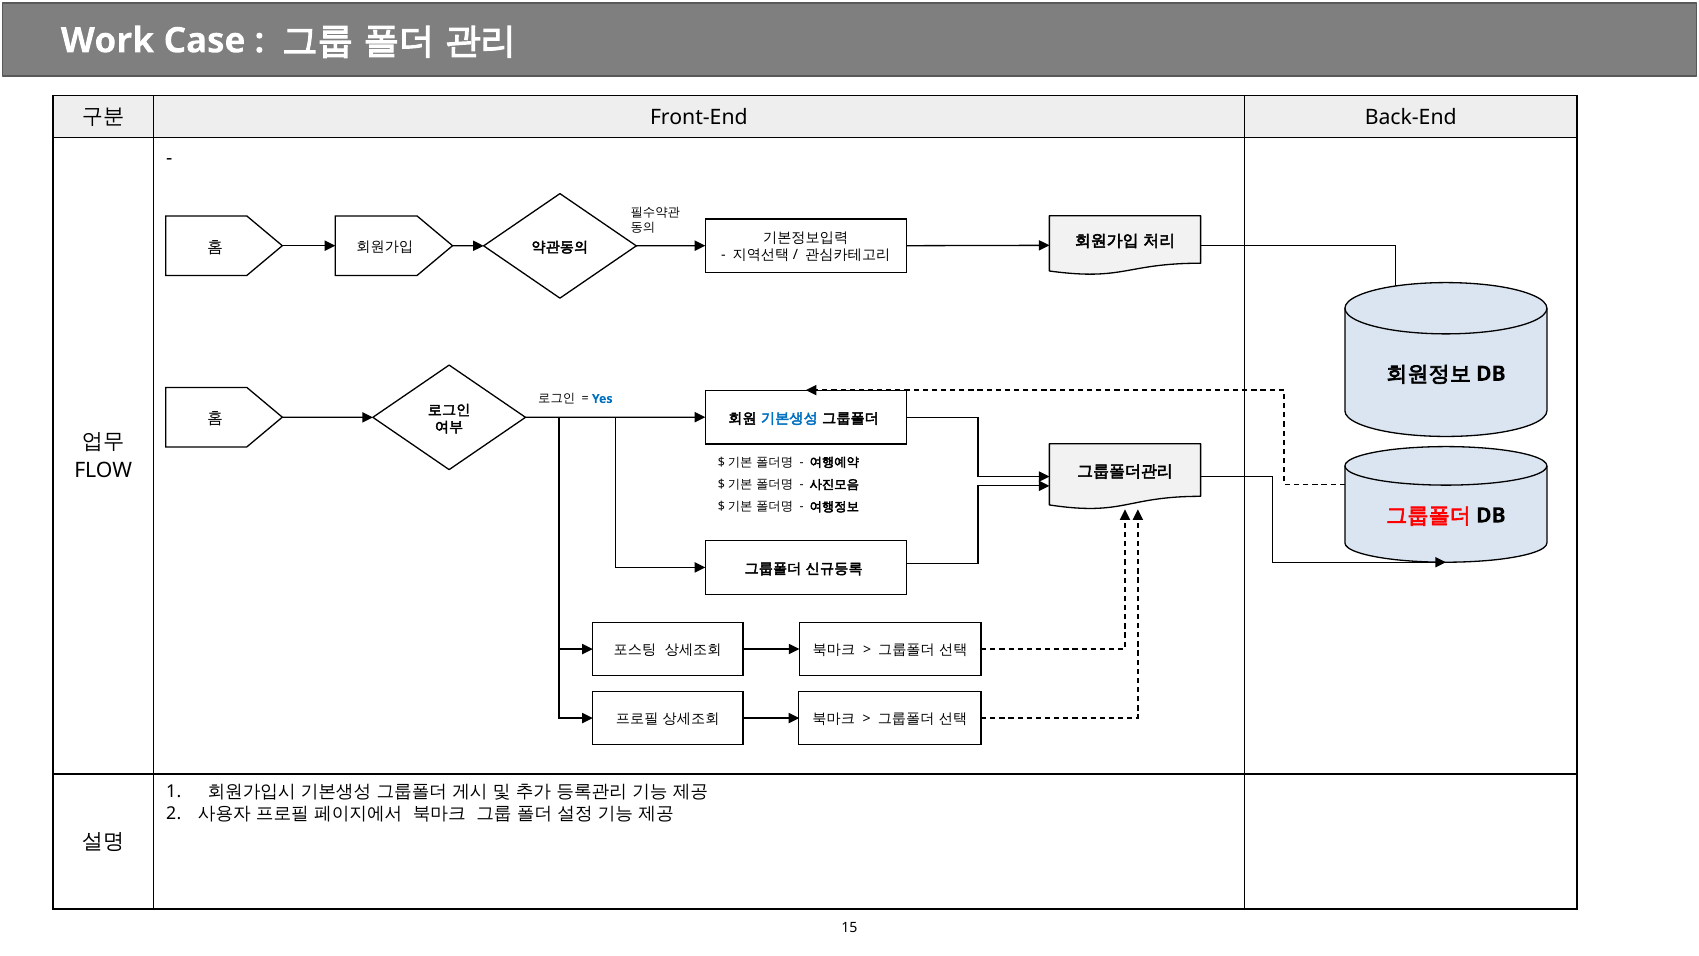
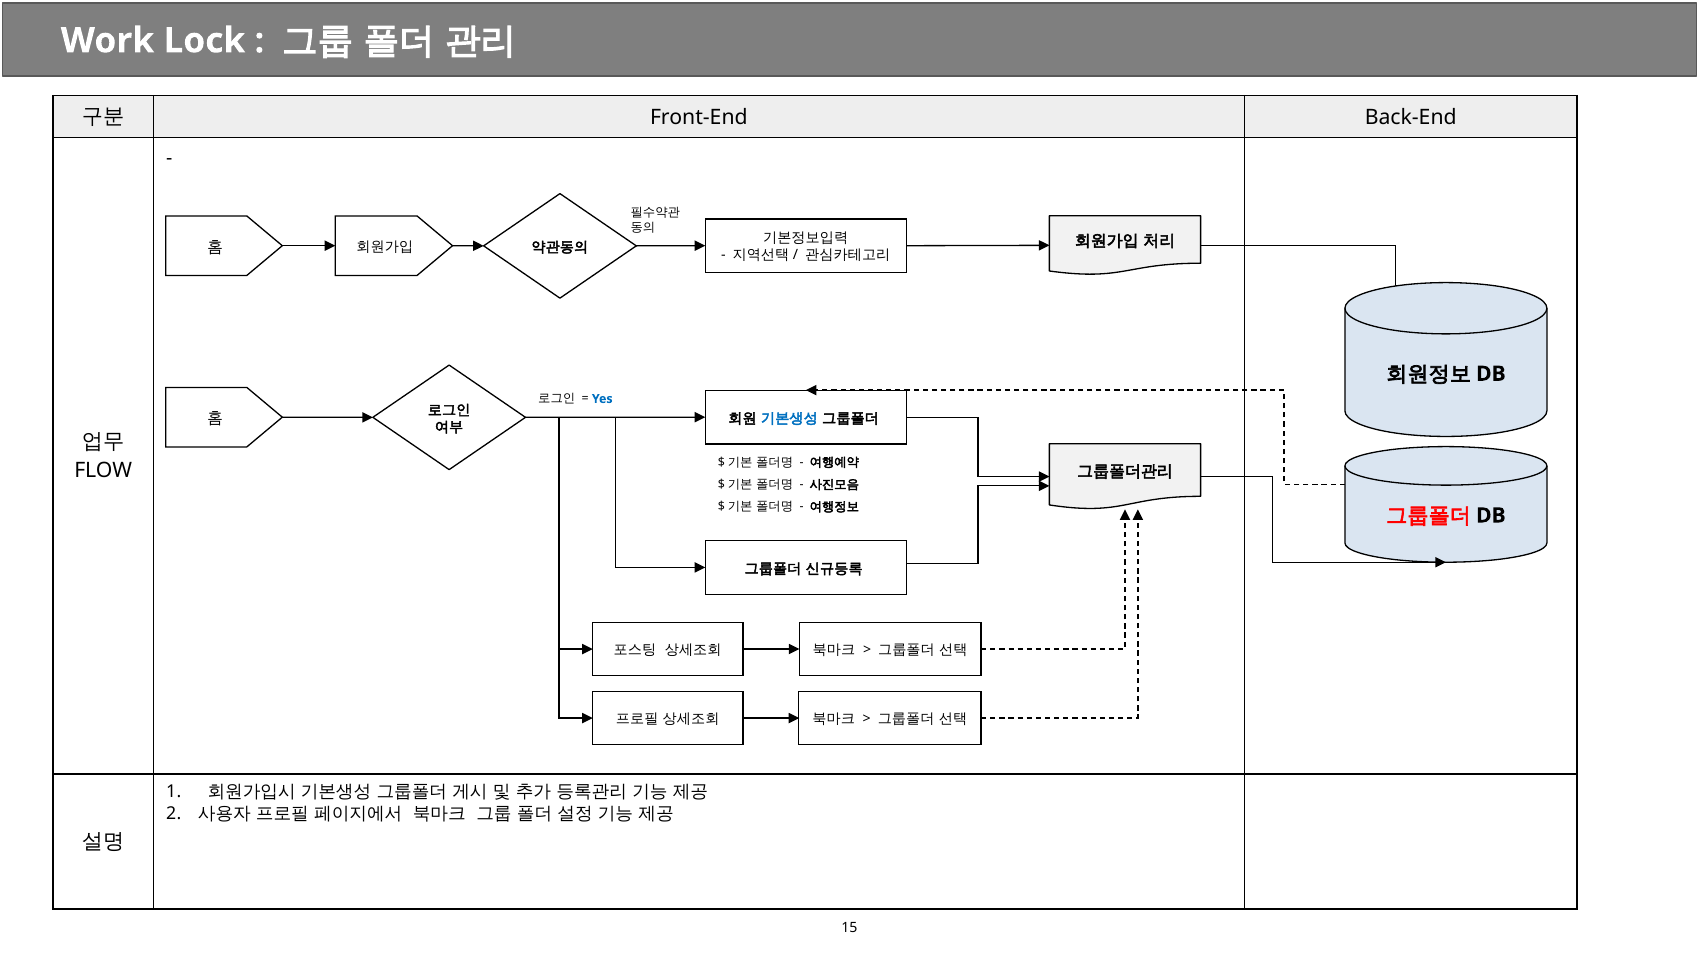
Case: Case -> Lock
